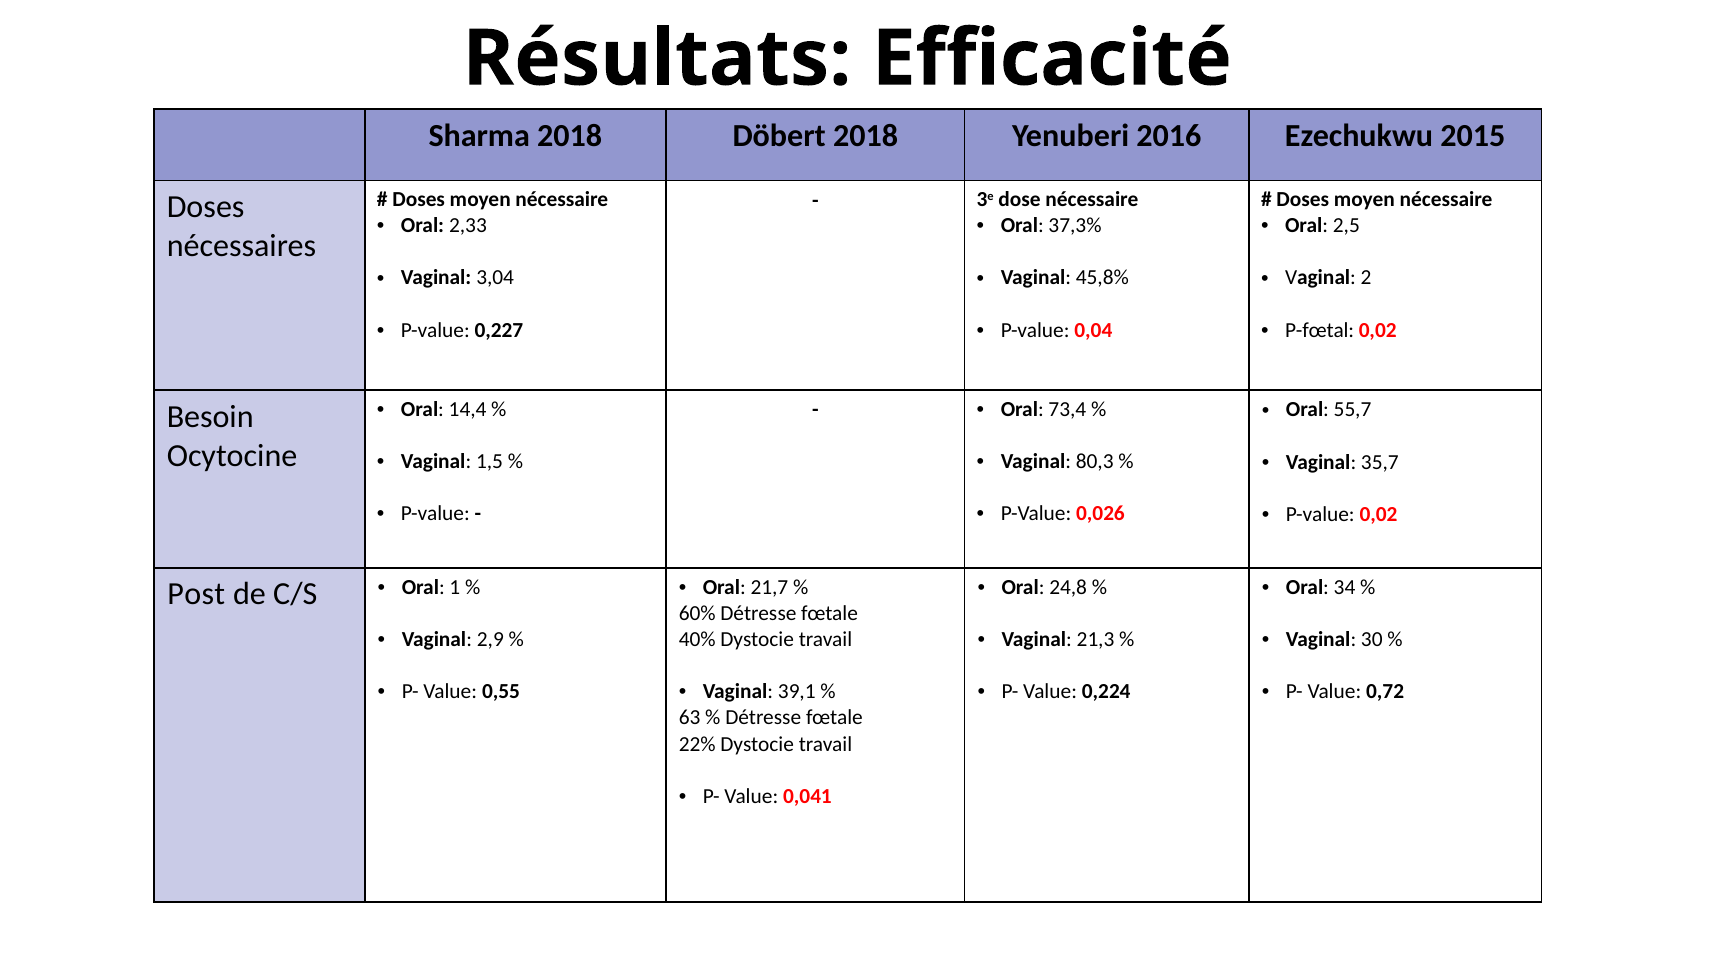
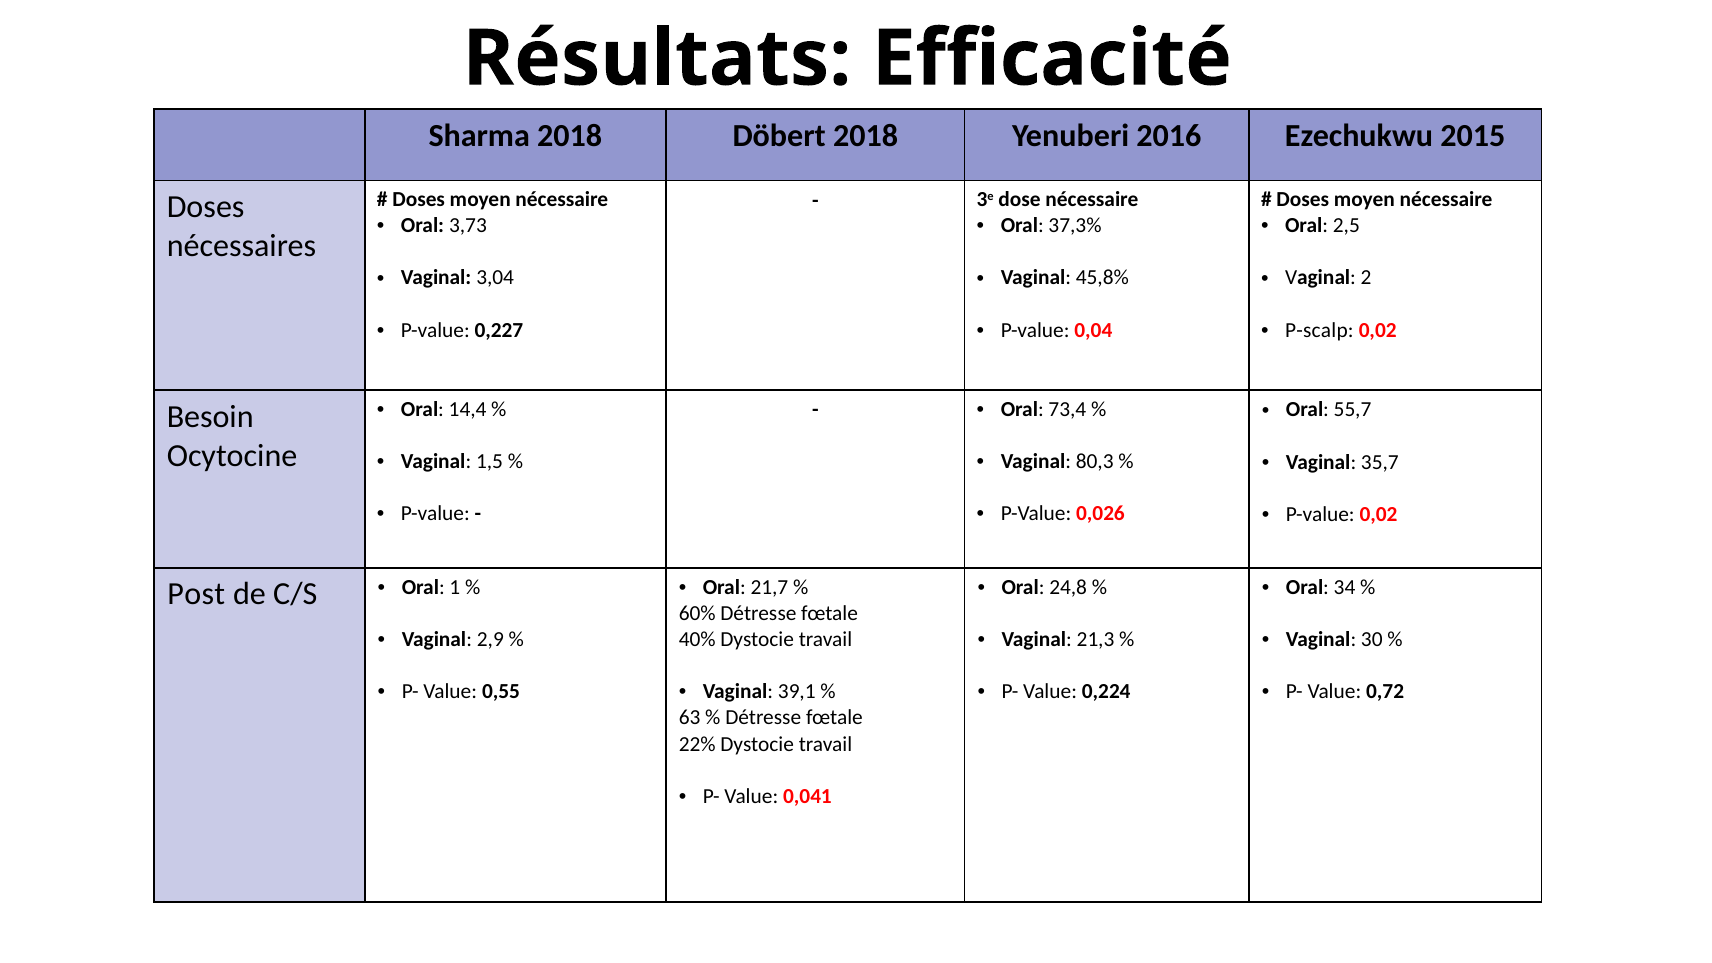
2,33: 2,33 -> 3,73
P-fœtal: P-fœtal -> P-scalp
